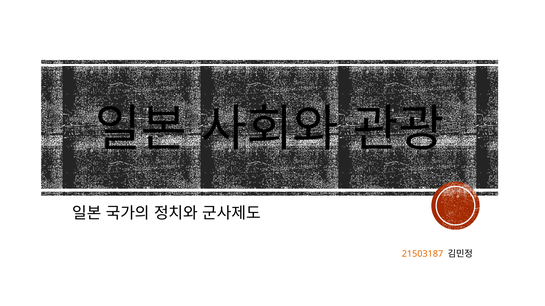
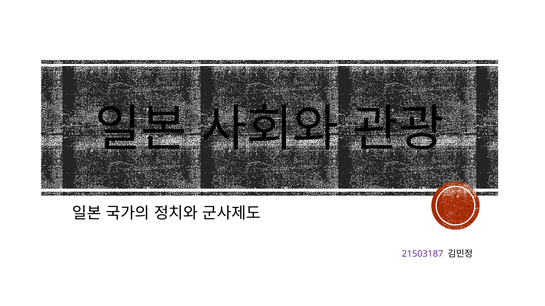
21503187 colour: orange -> purple
